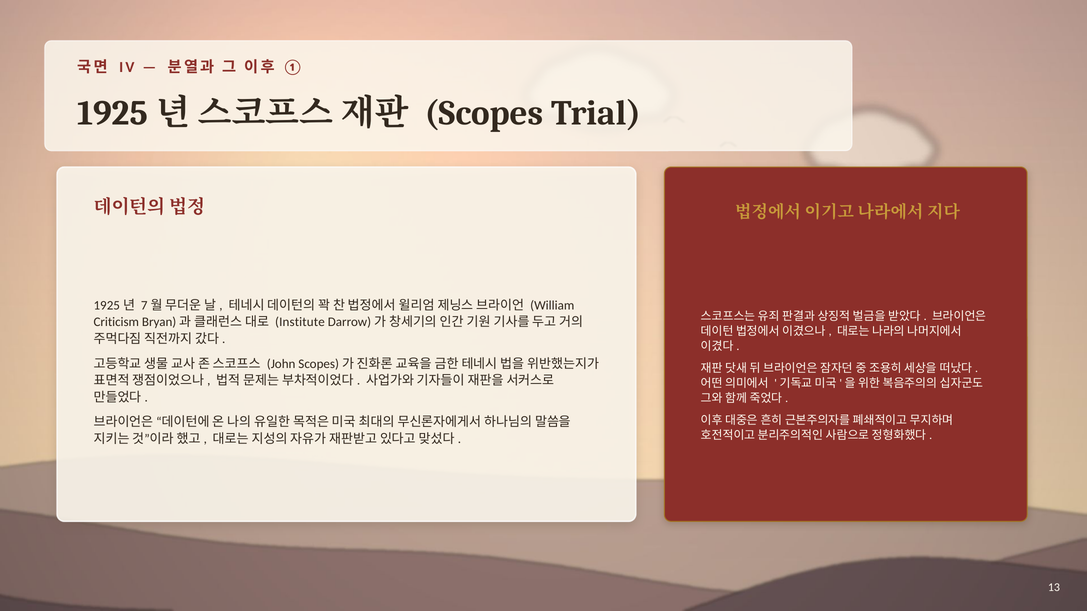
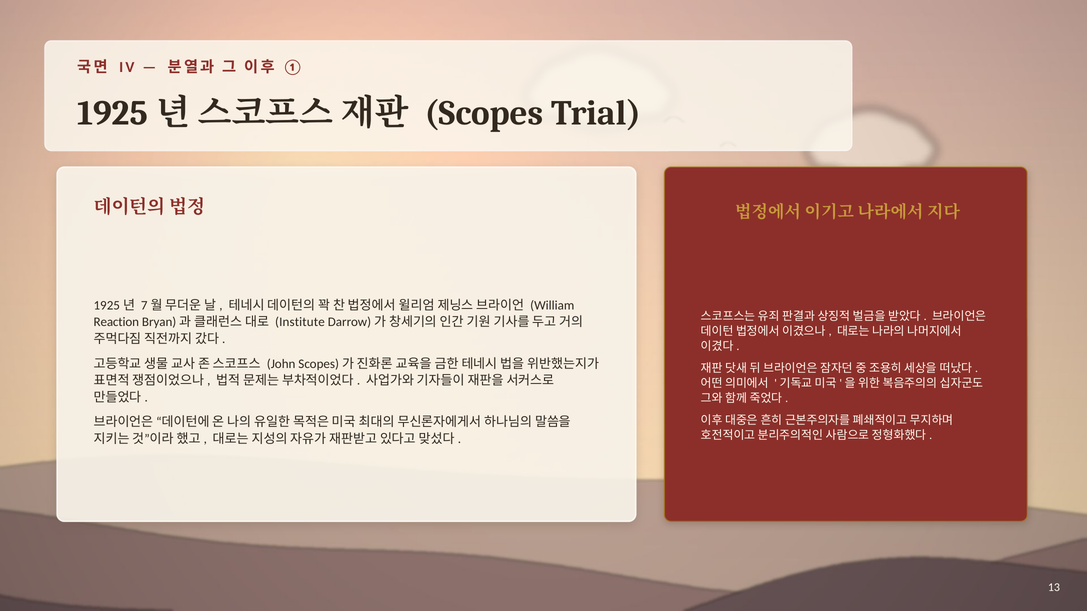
Criticism: Criticism -> Reaction
